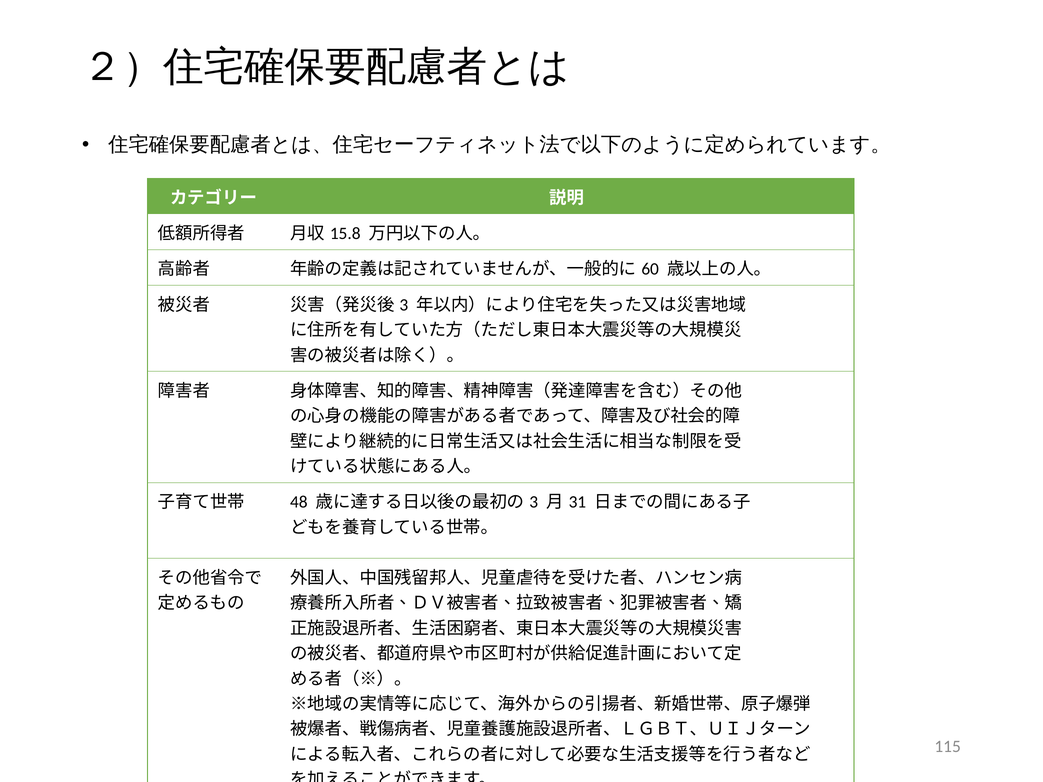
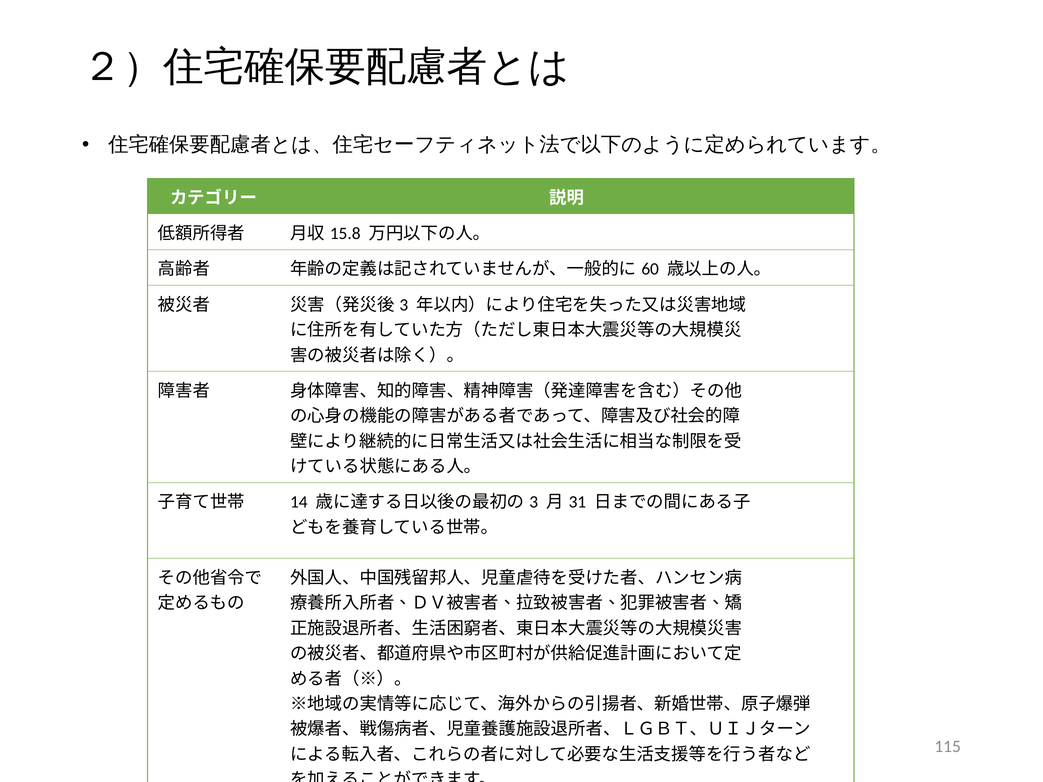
48: 48 -> 14
